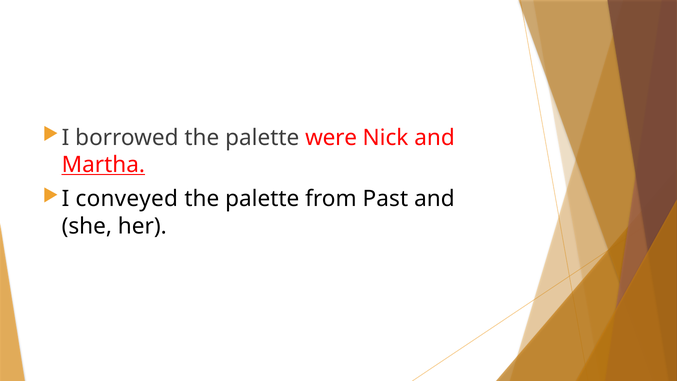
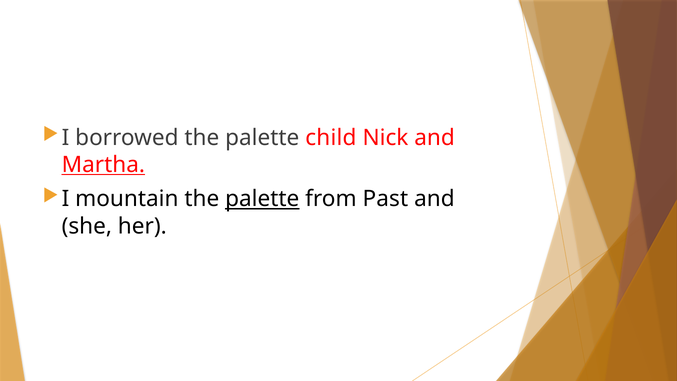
were: were -> child
conveyed: conveyed -> mountain
palette at (262, 199) underline: none -> present
